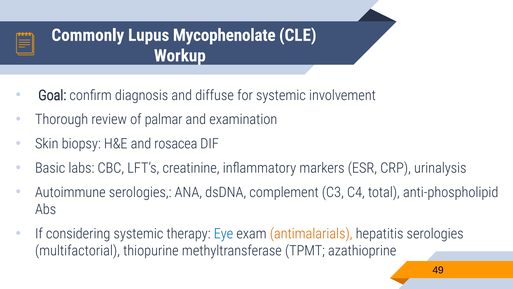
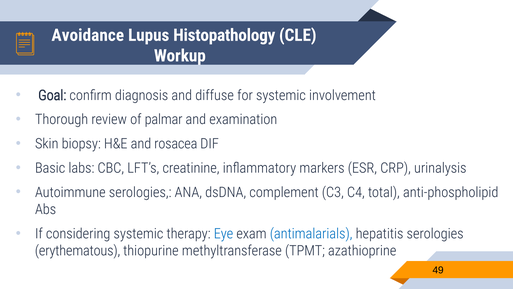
Commonly: Commonly -> Avoidance
Mycophenolate: Mycophenolate -> Histopathology
antimalarials colour: orange -> blue
multifactorial: multifactorial -> erythematous
